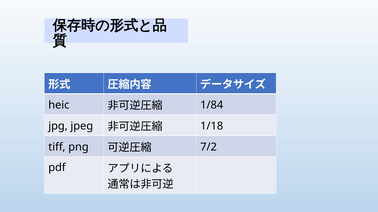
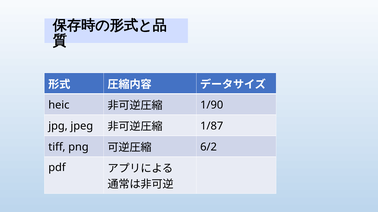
1/84: 1/84 -> 1/90
1/18: 1/18 -> 1/87
7/2: 7/2 -> 6/2
